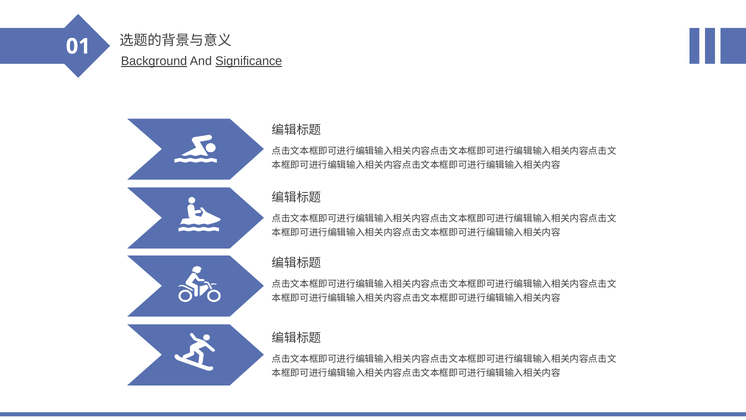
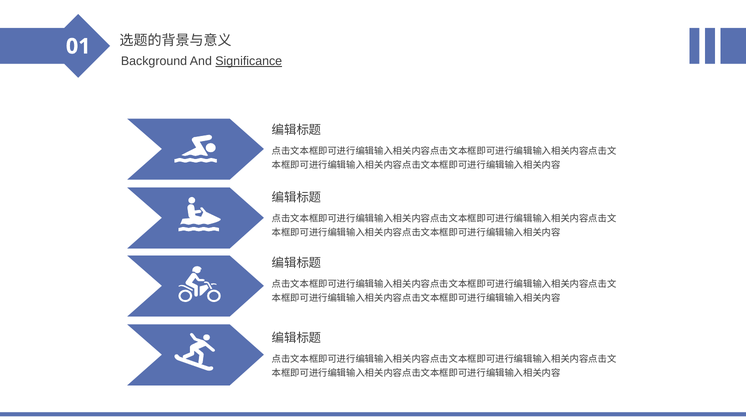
Background underline: present -> none
